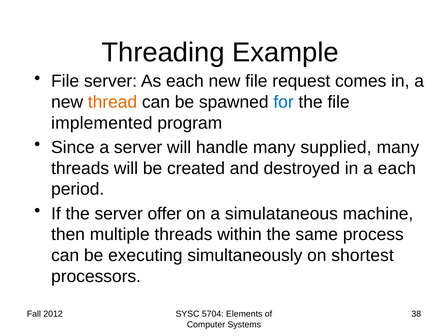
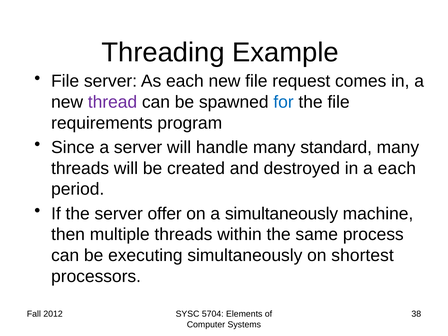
thread colour: orange -> purple
implemented: implemented -> requirements
supplied: supplied -> standard
a simulataneous: simulataneous -> simultaneously
